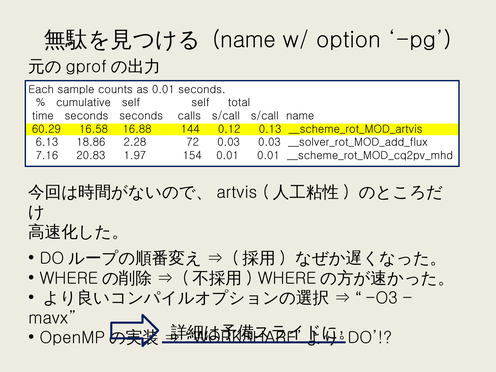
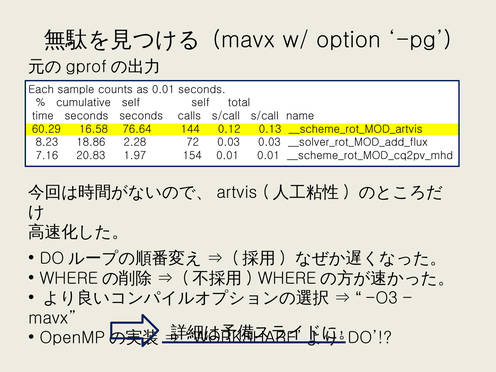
name at (244, 40): name -> mavx
16.88: 16.88 -> 76.64
6.13: 6.13 -> 8.23
